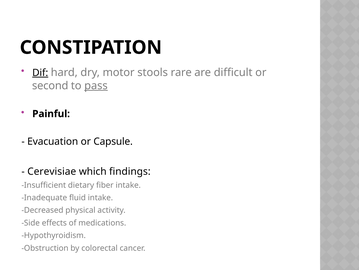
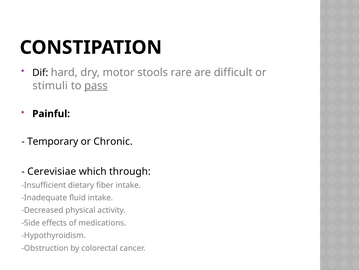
Dif underline: present -> none
second: second -> stimuli
Evacuation: Evacuation -> Temporary
Capsule: Capsule -> Chronic
findings: findings -> through
